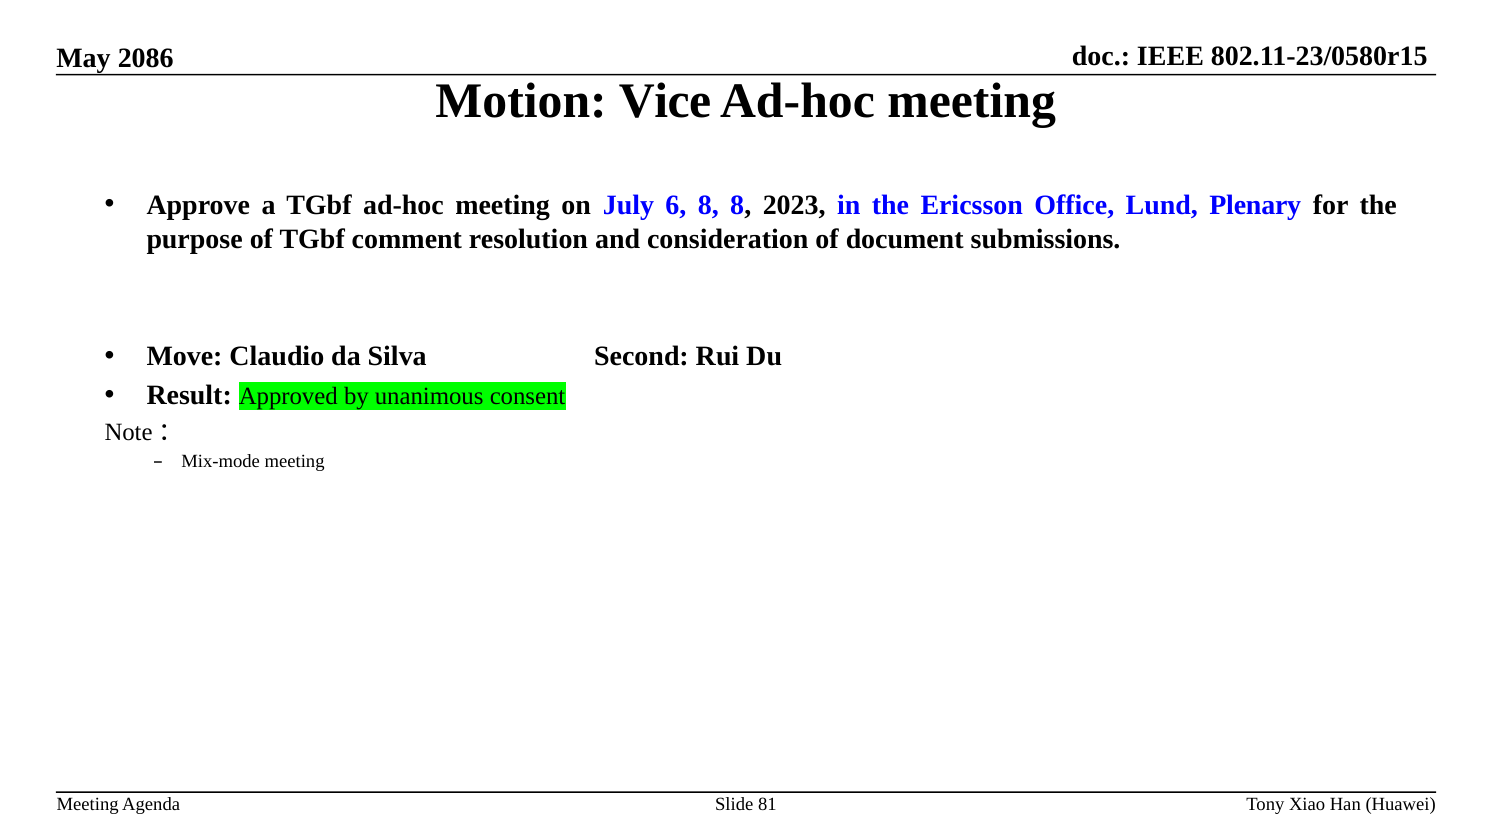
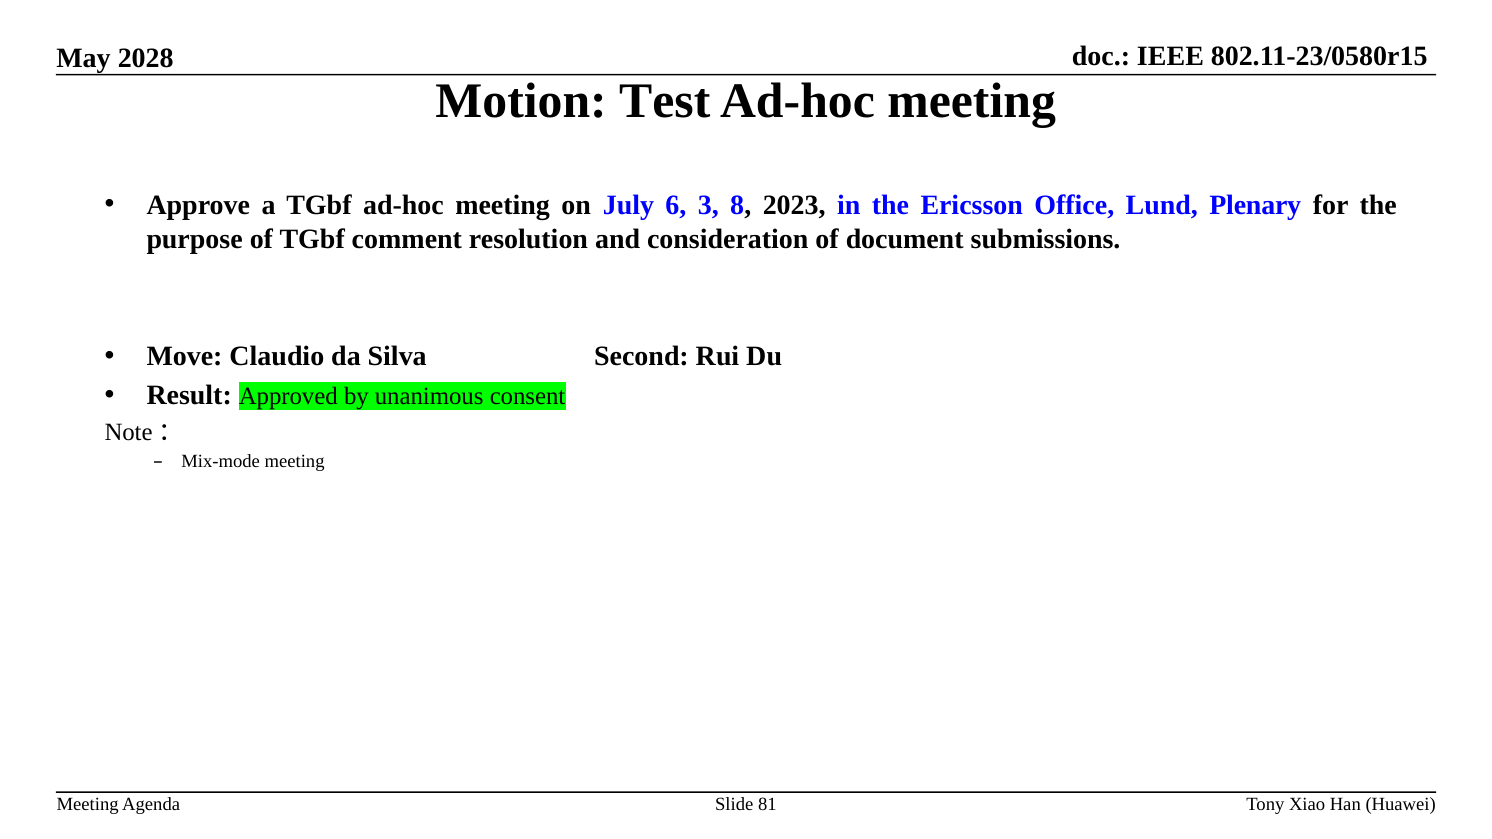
2086: 2086 -> 2028
Vice: Vice -> Test
6 8: 8 -> 3
